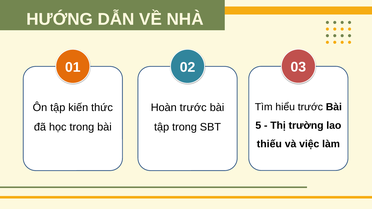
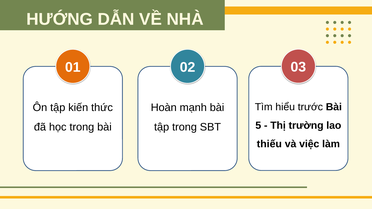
Hoàn trước: trước -> mạnh
